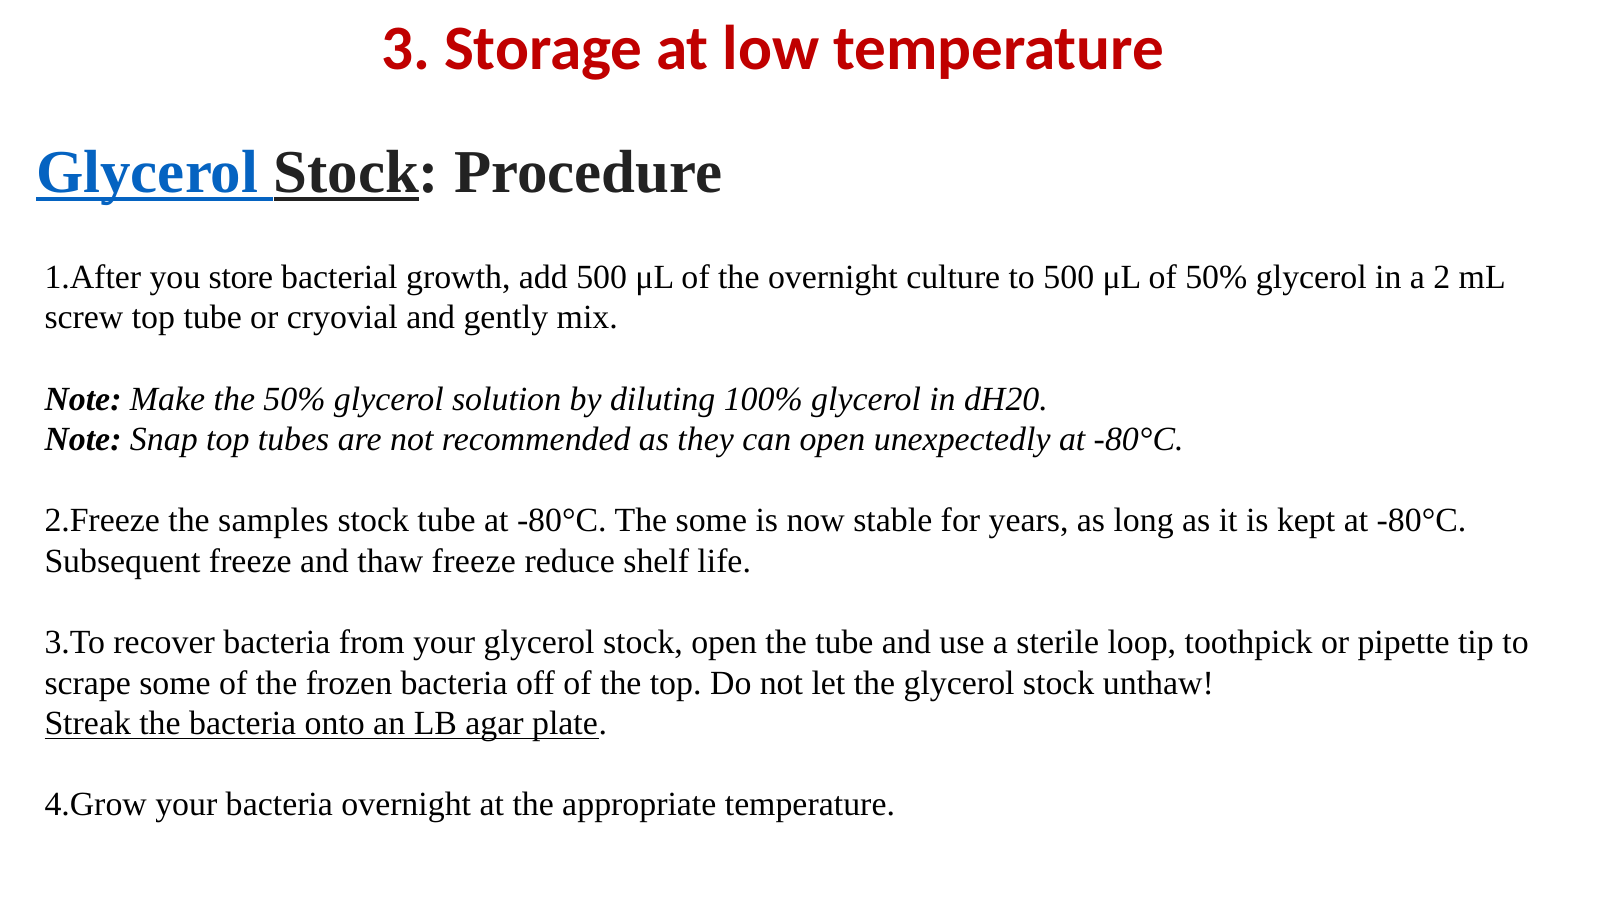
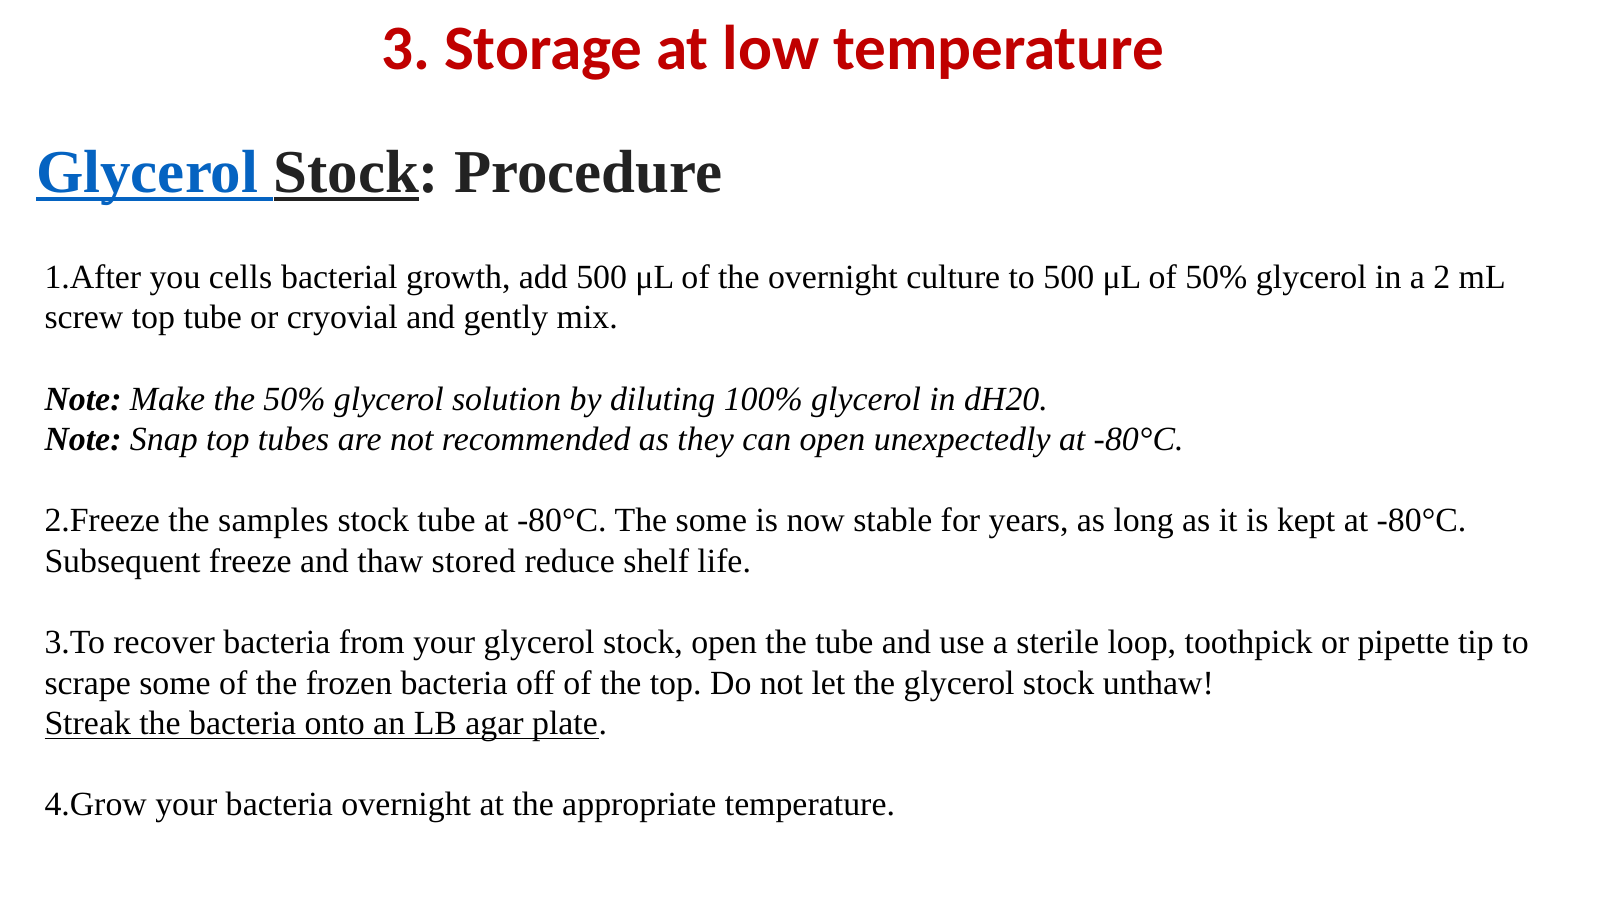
store: store -> cells
thaw freeze: freeze -> stored
